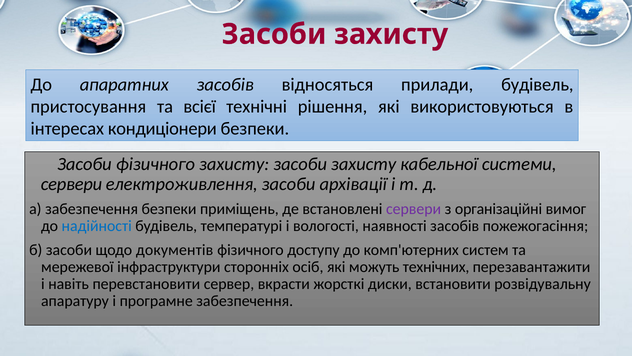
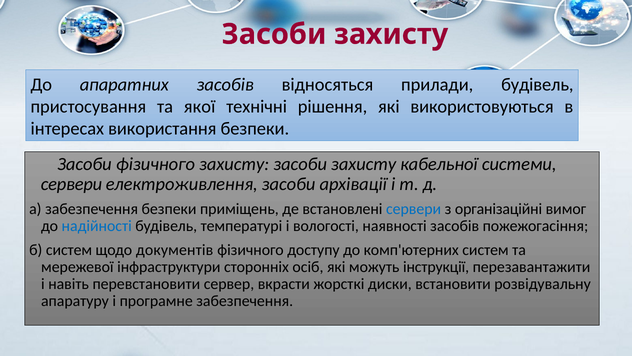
всієї: всієї -> якої
кондиціонери: кондиціонери -> використання
сервери at (414, 209) colour: purple -> blue
б засоби: засоби -> систем
технічних: технічних -> інструкції
